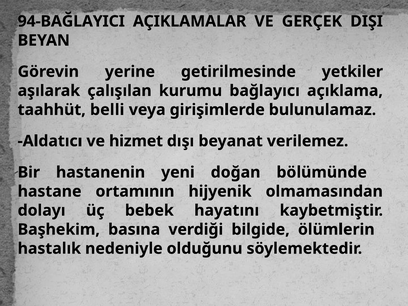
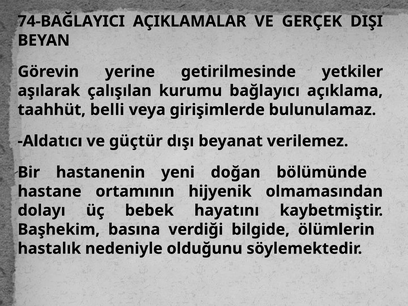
94-BAĞLAYICI: 94-BAĞLAYICI -> 74-BAĞLAYICI
hizmet: hizmet -> güçtür
